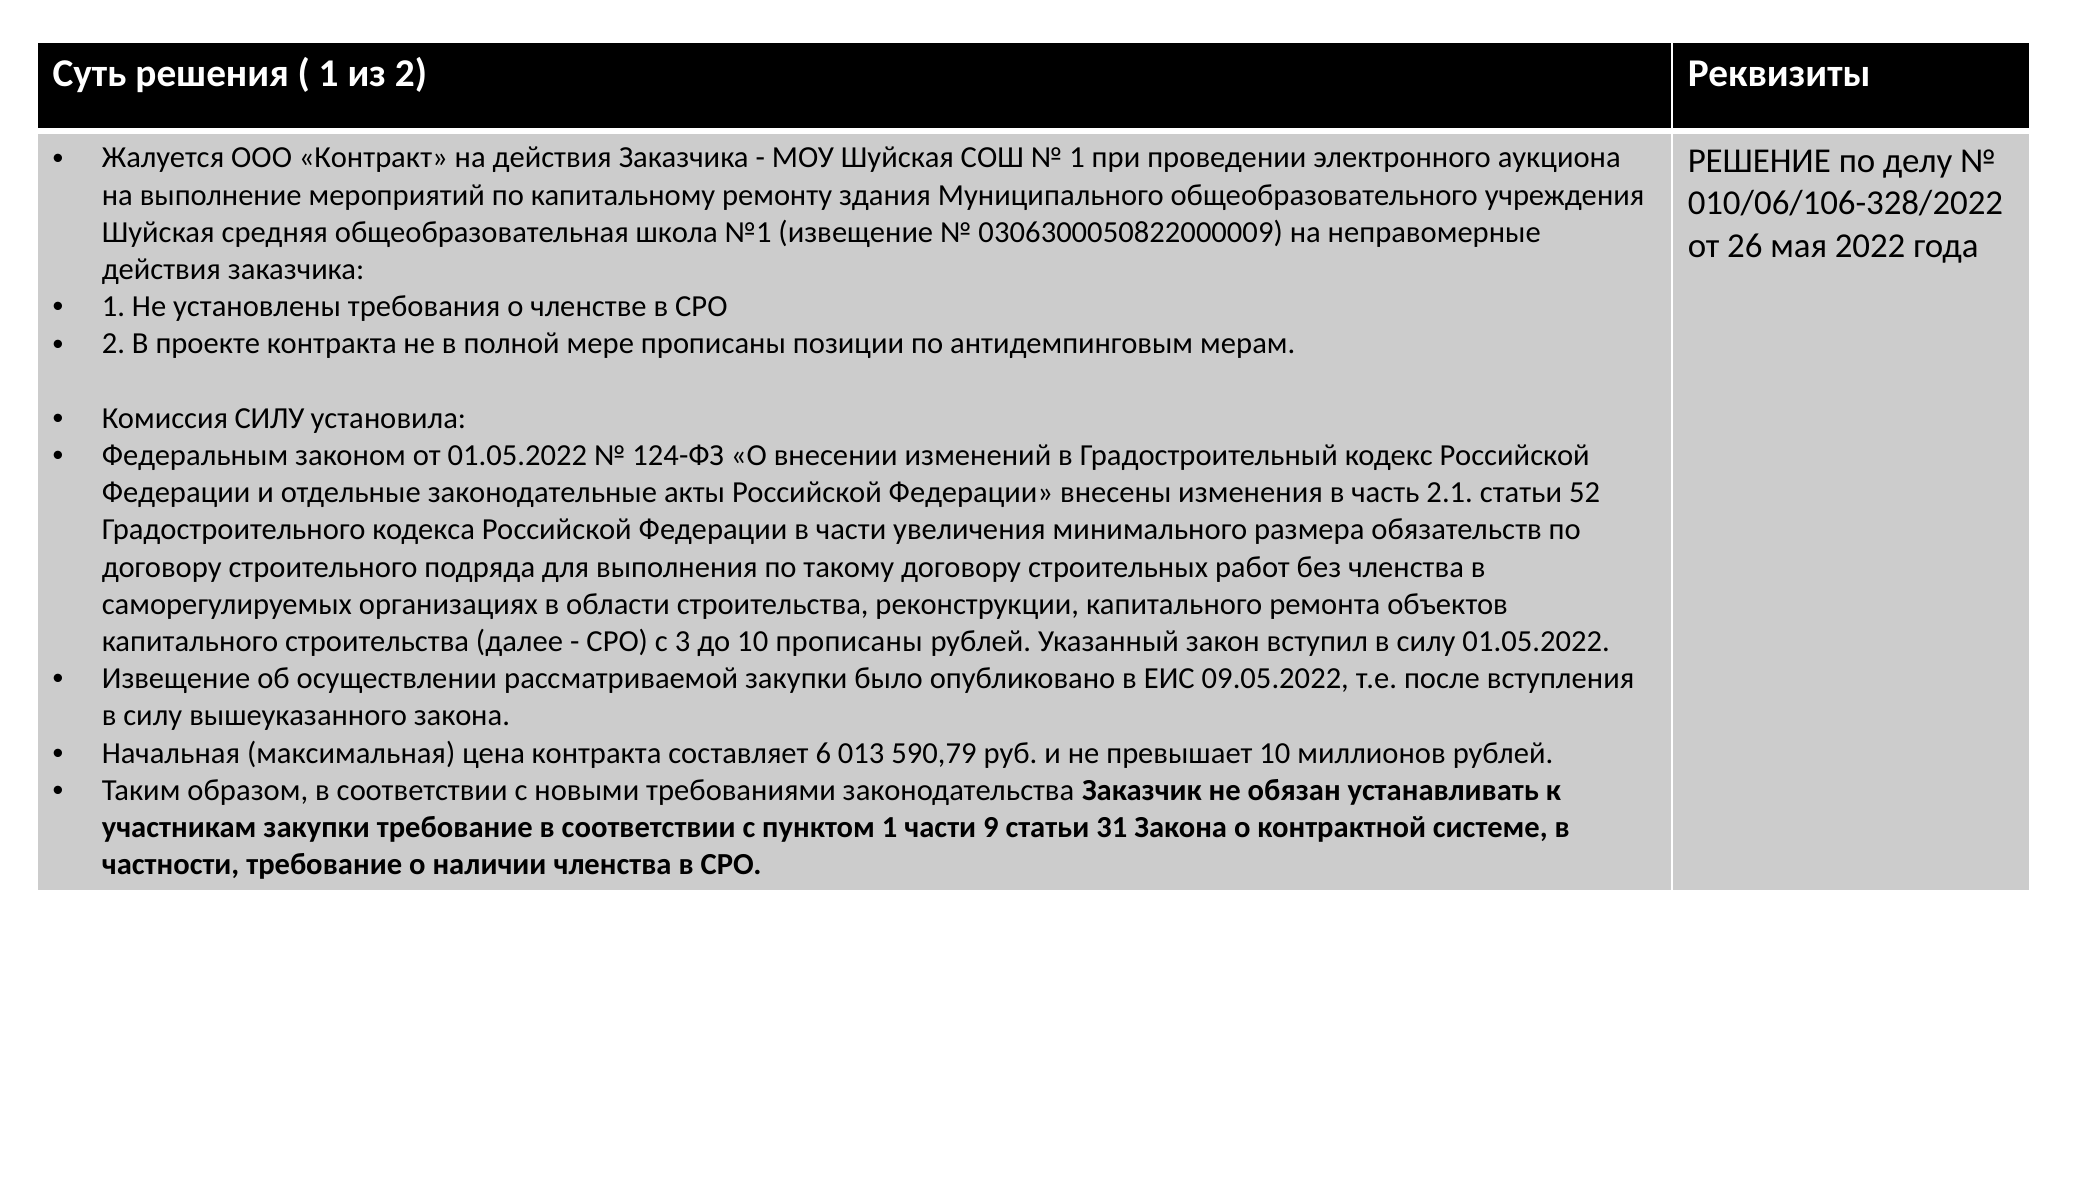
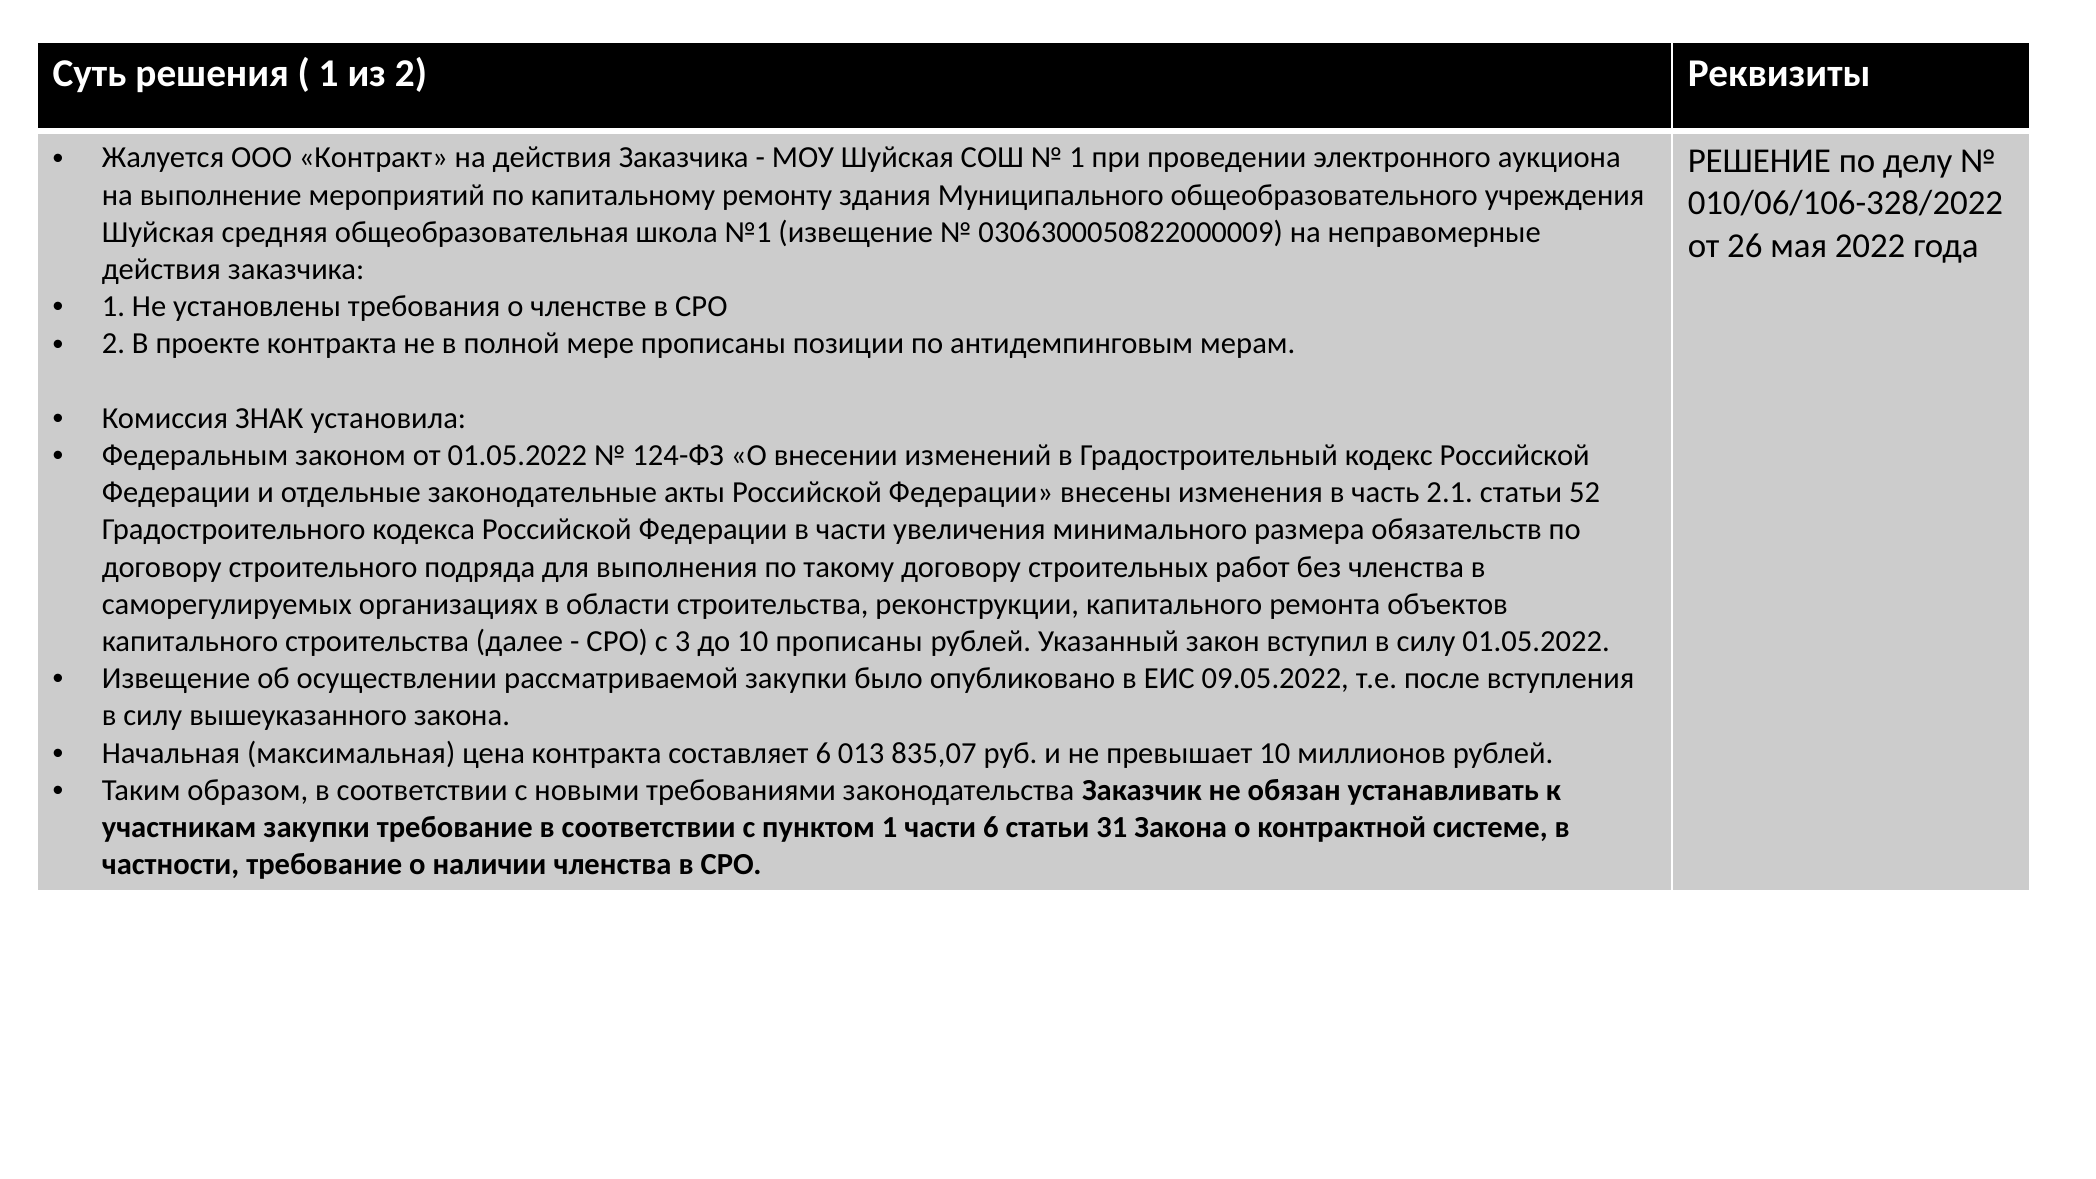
Комиссия СИЛУ: СИЛУ -> ЗНАК
590,79: 590,79 -> 835,07
части 9: 9 -> 6
